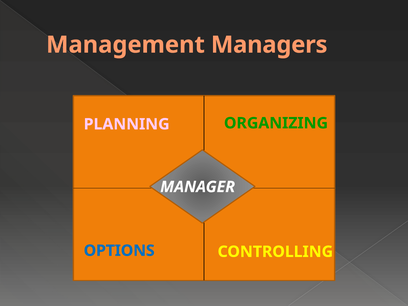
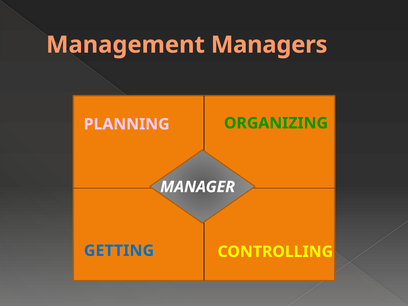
OPTIONS: OPTIONS -> GETTING
